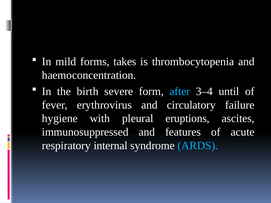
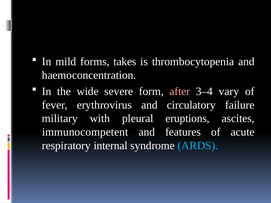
birth: birth -> wide
after colour: light blue -> pink
until: until -> vary
hygiene: hygiene -> military
immunosuppressed: immunosuppressed -> immunocompetent
